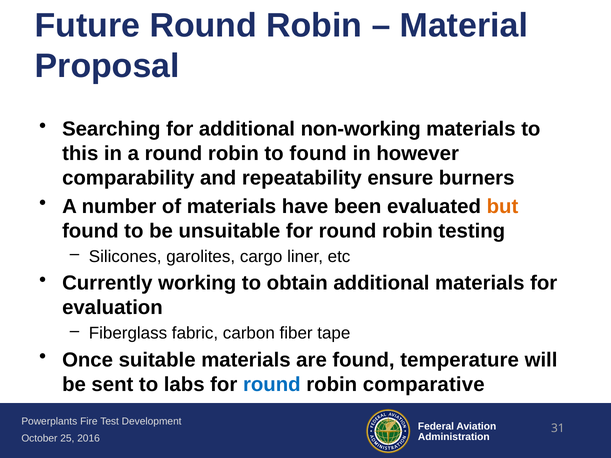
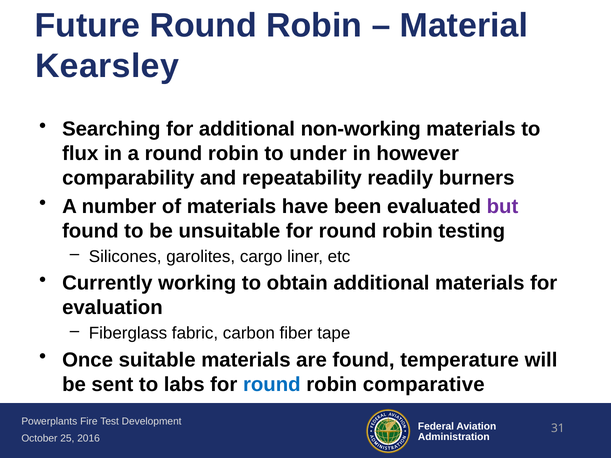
Proposal: Proposal -> Kearsley
this: this -> flux
to found: found -> under
ensure: ensure -> readily
but colour: orange -> purple
